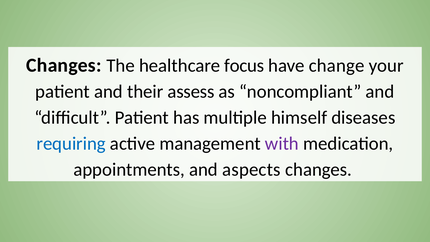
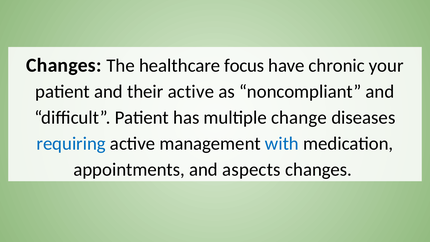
change: change -> chronic
their assess: assess -> active
himself: himself -> change
with colour: purple -> blue
